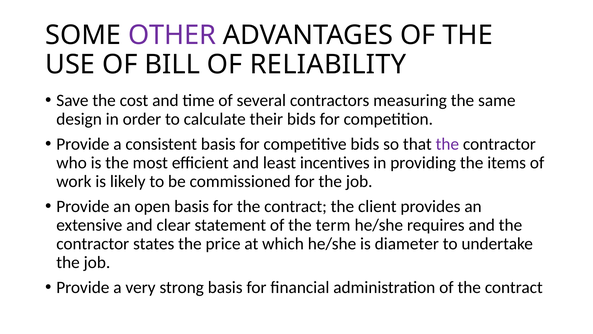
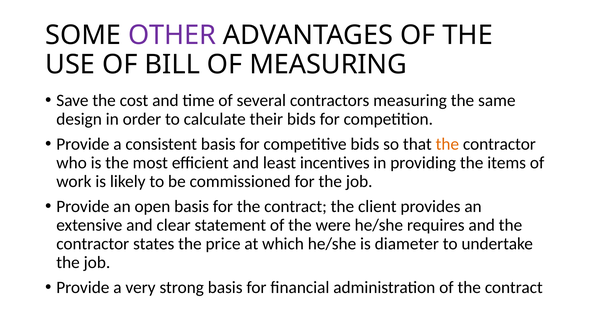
OF RELIABILITY: RELIABILITY -> MEASURING
the at (447, 144) colour: purple -> orange
term: term -> were
